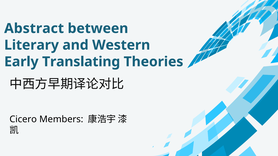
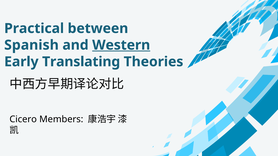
Abstract: Abstract -> Practical
Literary: Literary -> Spanish
Western underline: none -> present
